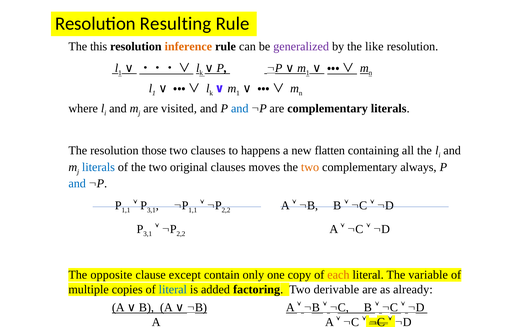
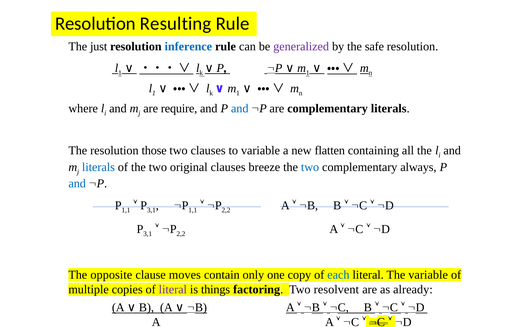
this: this -> just
inference colour: orange -> blue
like: like -> safe
visited: visited -> require
to happens: happens -> variable
moves: moves -> breeze
two at (310, 167) colour: orange -> blue
except: except -> moves
each colour: orange -> blue
literal at (173, 289) colour: blue -> purple
added: added -> things
derivable: derivable -> resolvent
